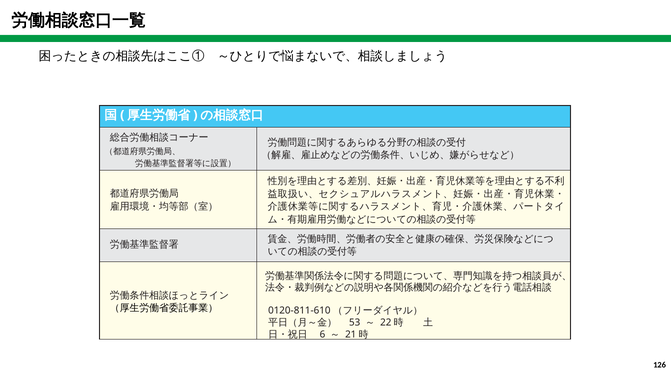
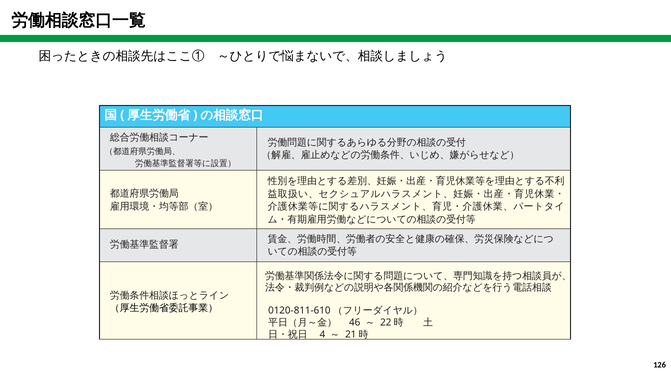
53: 53 -> 46
6: 6 -> 4
